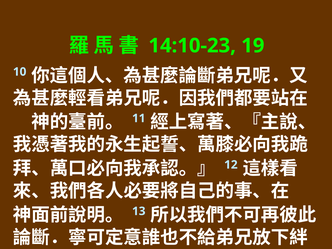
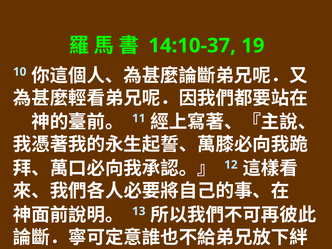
14:10-23: 14:10-23 -> 14:10-37
